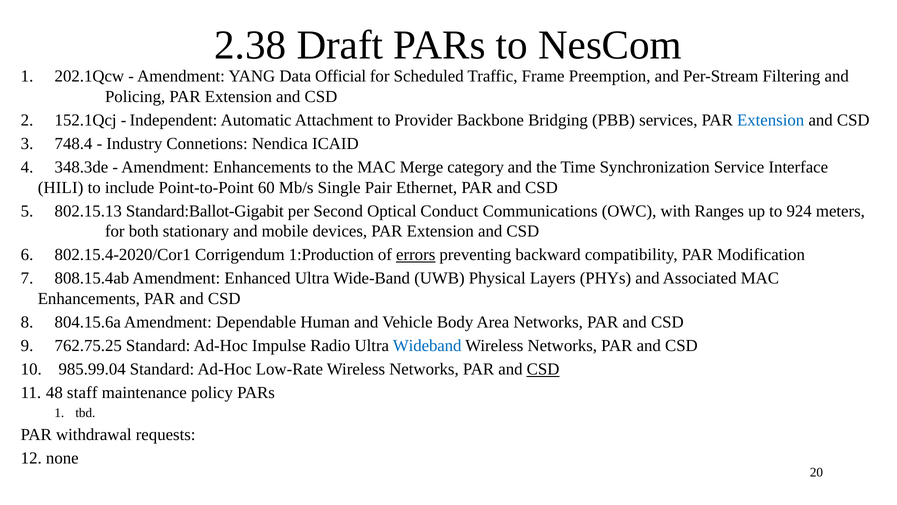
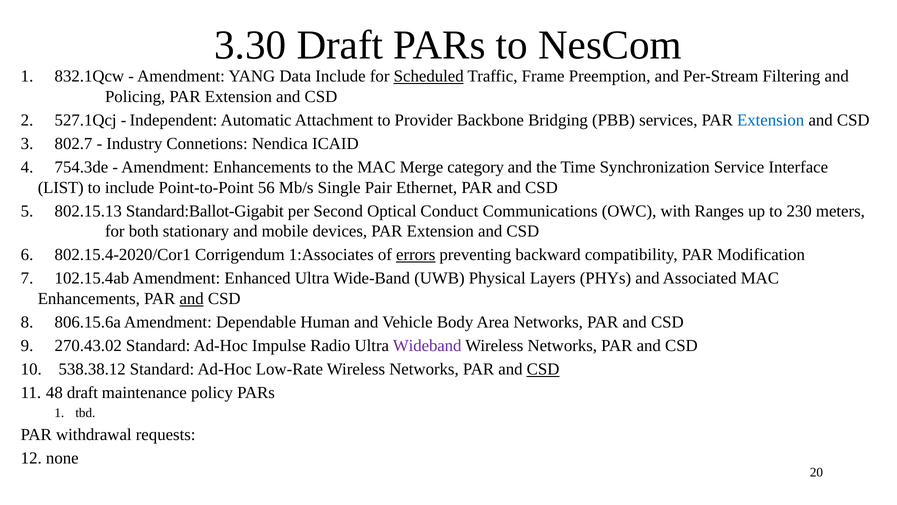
2.38: 2.38 -> 3.30
202.1Qcw: 202.1Qcw -> 832.1Qcw
Data Official: Official -> Include
Scheduled underline: none -> present
152.1Qcj: 152.1Qcj -> 527.1Qcj
748.4: 748.4 -> 802.7
348.3de: 348.3de -> 754.3de
HILI: HILI -> LIST
60: 60 -> 56
924: 924 -> 230
1:Production: 1:Production -> 1:Associates
808.15.4ab: 808.15.4ab -> 102.15.4ab
and at (192, 298) underline: none -> present
804.15.6a: 804.15.6a -> 806.15.6a
762.75.25: 762.75.25 -> 270.43.02
Wideband colour: blue -> purple
985.99.04: 985.99.04 -> 538.38.12
48 staff: staff -> draft
